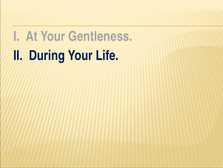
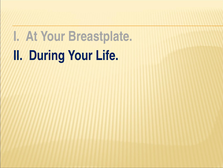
Gentleness: Gentleness -> Breastplate
